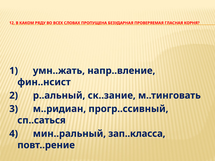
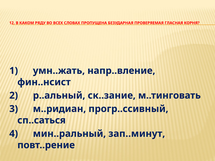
зап..класса: зап..класса -> зап..минут
